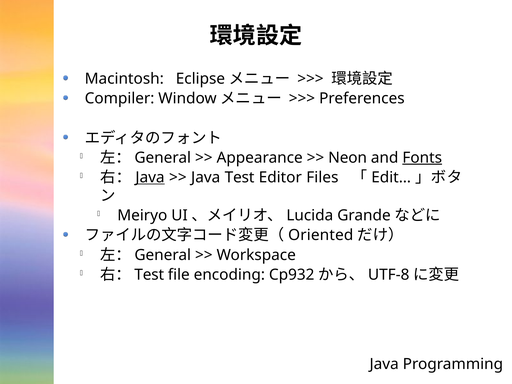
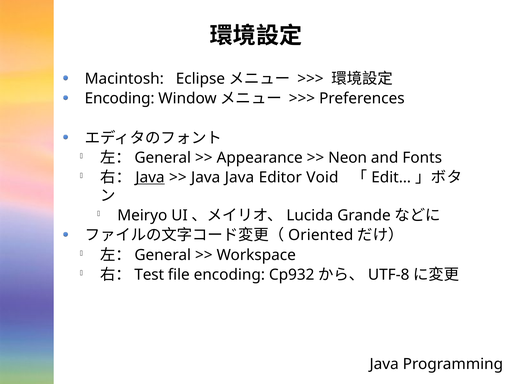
Compiler at (120, 99): Compiler -> Encoding
Fonts underline: present -> none
Java Test: Test -> Java
Files: Files -> Void
